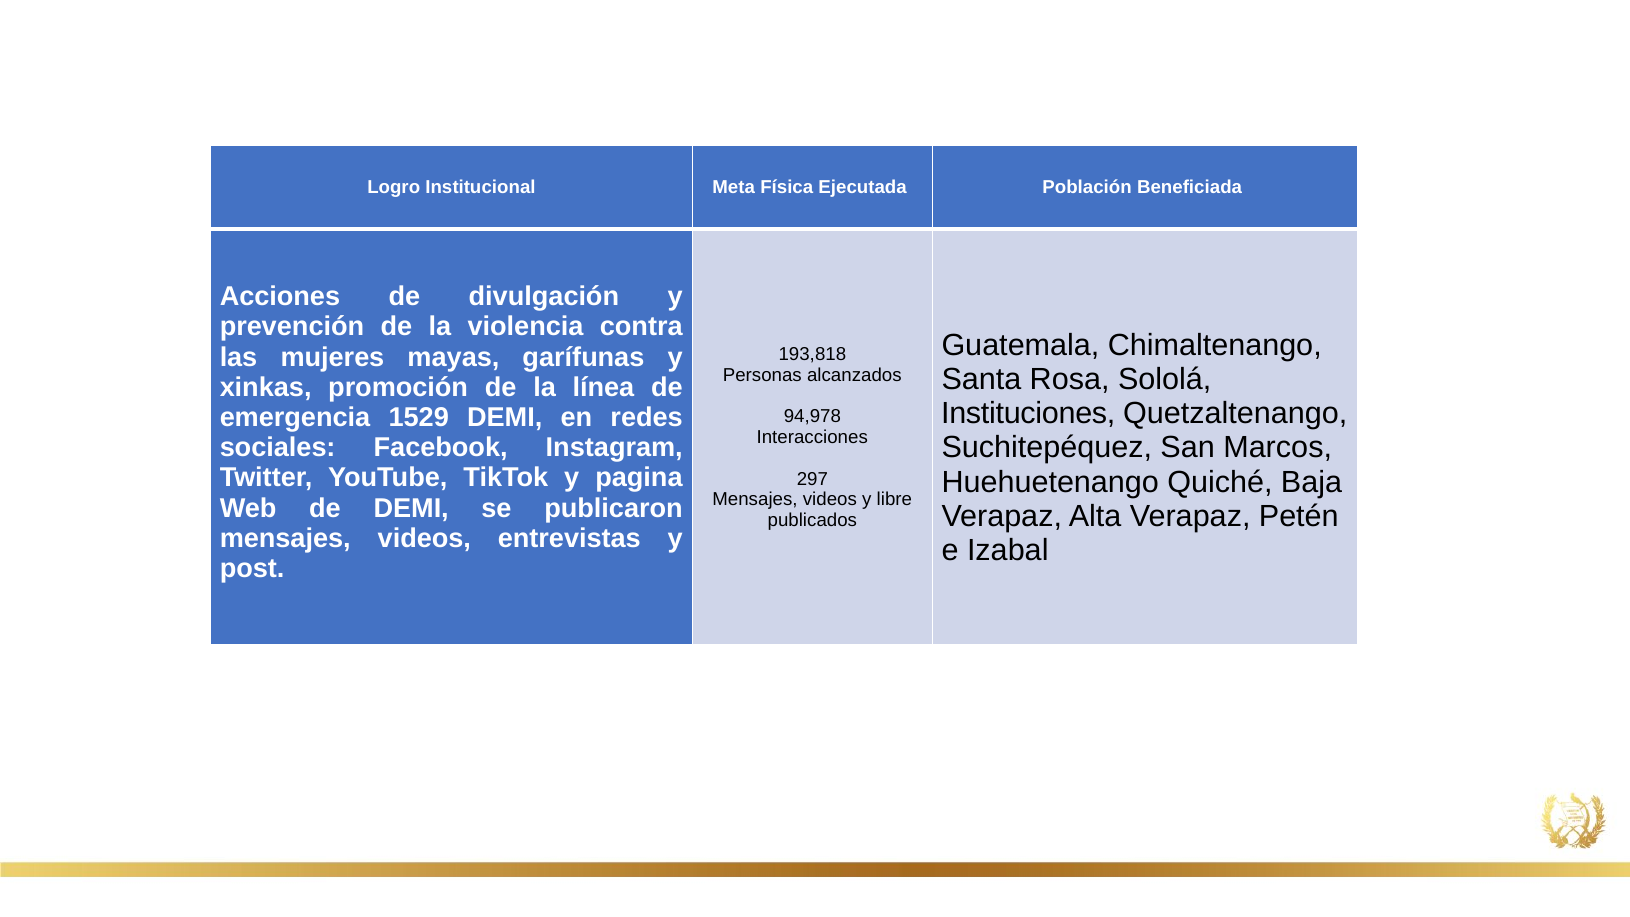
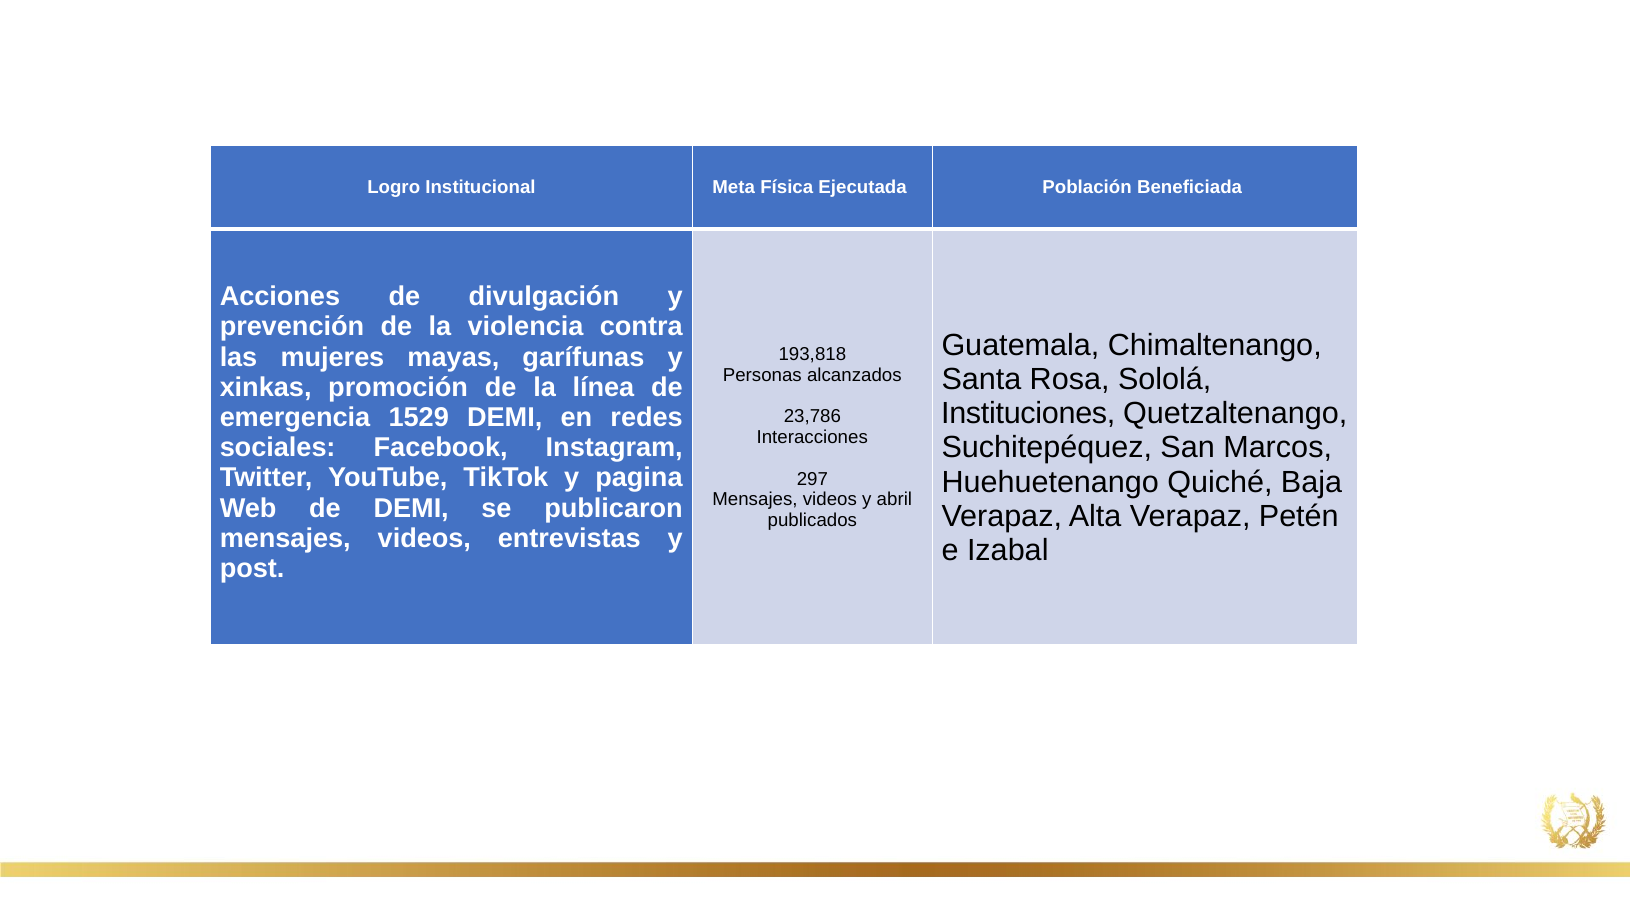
94,978: 94,978 -> 23,786
libre: libre -> abril
